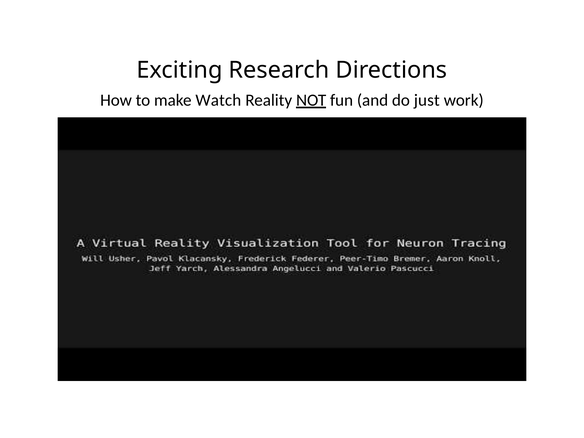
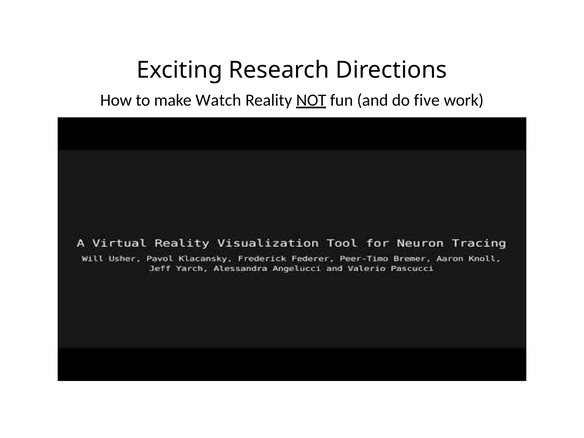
just: just -> five
